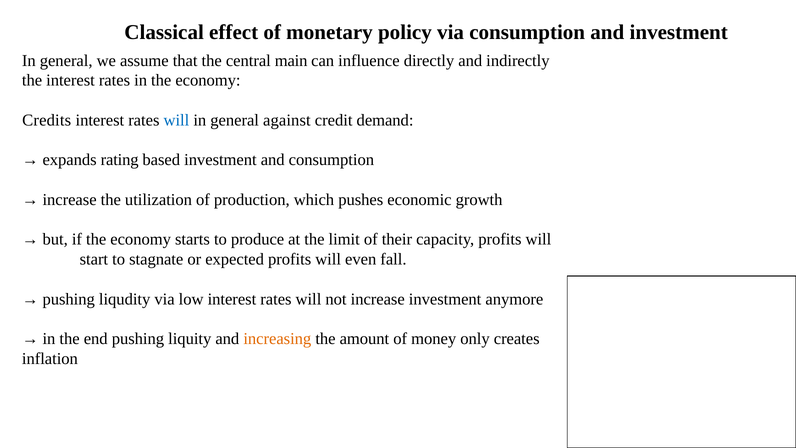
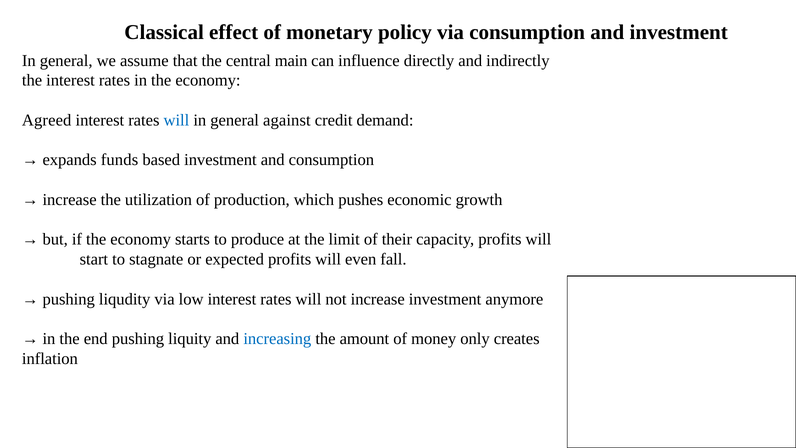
Credits: Credits -> Agreed
rating: rating -> funds
increasing colour: orange -> blue
